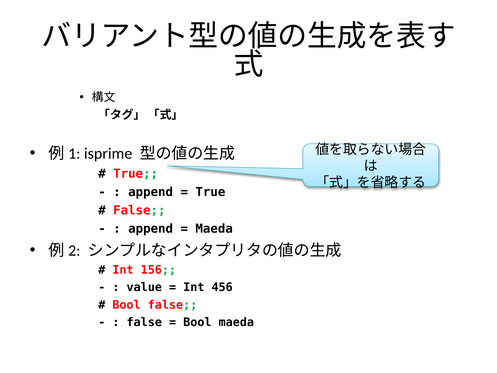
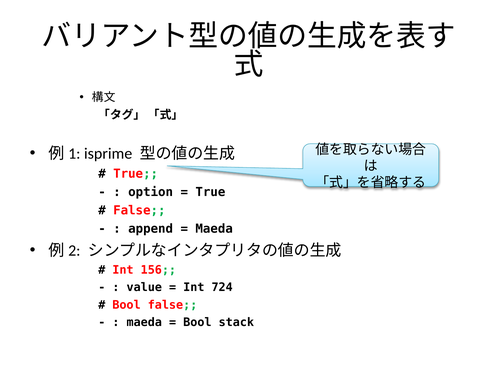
append at (151, 192): append -> option
456: 456 -> 724
false at (144, 322): false -> maeda
Bool maeda: maeda -> stack
